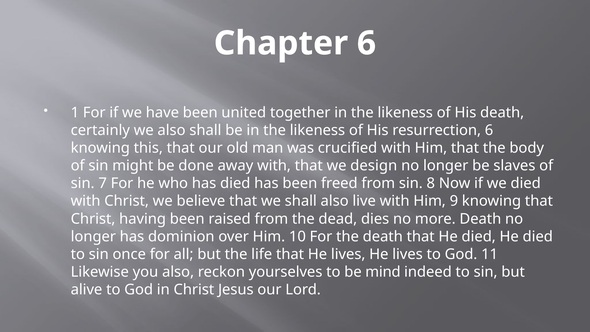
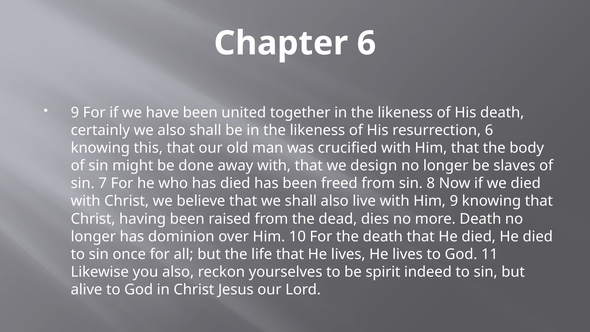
1 at (75, 113): 1 -> 9
mind: mind -> spirit
